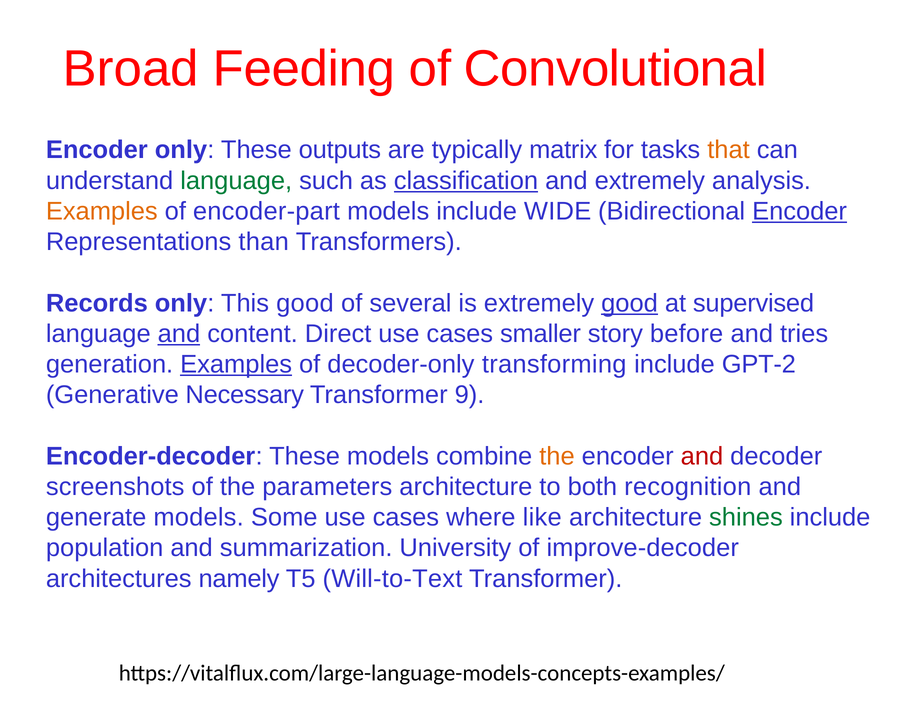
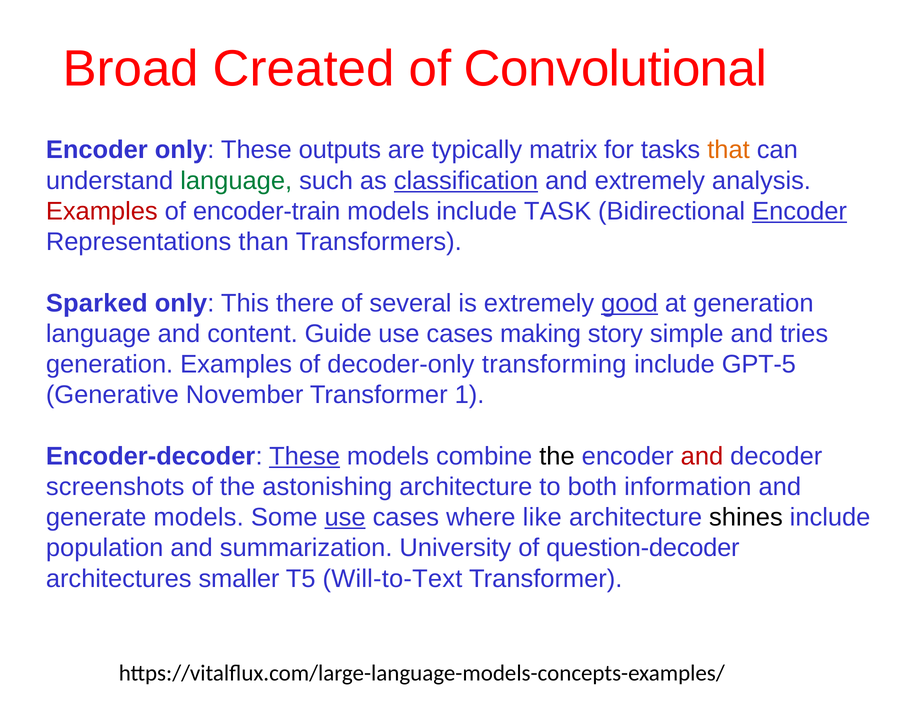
Feeding: Feeding -> Created
Examples at (102, 211) colour: orange -> red
encoder-part: encoder-part -> encoder-train
WIDE: WIDE -> TASK
Records: Records -> Sparked
This good: good -> there
at supervised: supervised -> generation
and at (179, 334) underline: present -> none
Direct: Direct -> Guide
smaller: smaller -> making
before: before -> simple
Examples at (236, 364) underline: present -> none
GPT-2: GPT-2 -> GPT-5
Necessary: Necessary -> November
9: 9 -> 1
These at (305, 456) underline: none -> present
the at (557, 456) colour: orange -> black
parameters: parameters -> astonishing
recognition: recognition -> information
use at (345, 518) underline: none -> present
shines colour: green -> black
improve-decoder: improve-decoder -> question-decoder
namely: namely -> smaller
